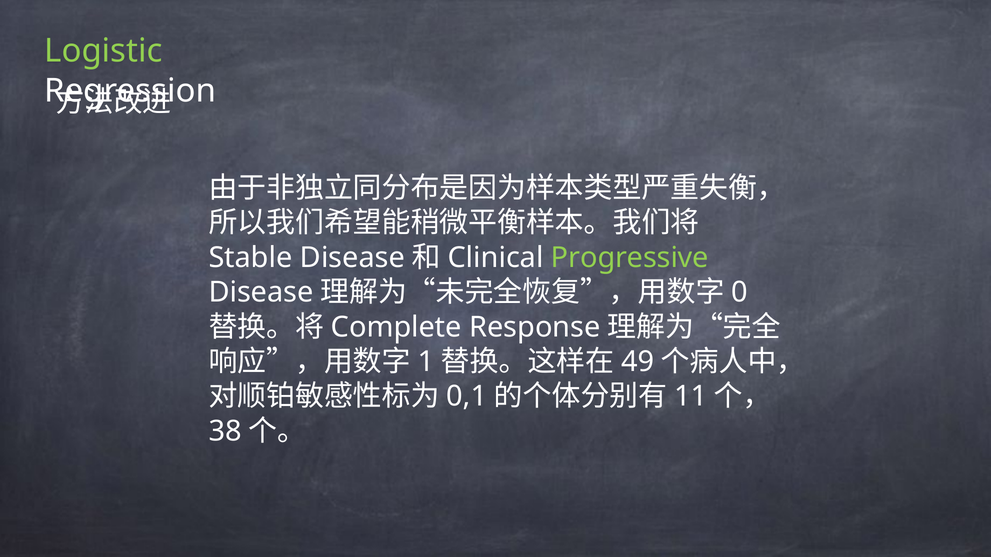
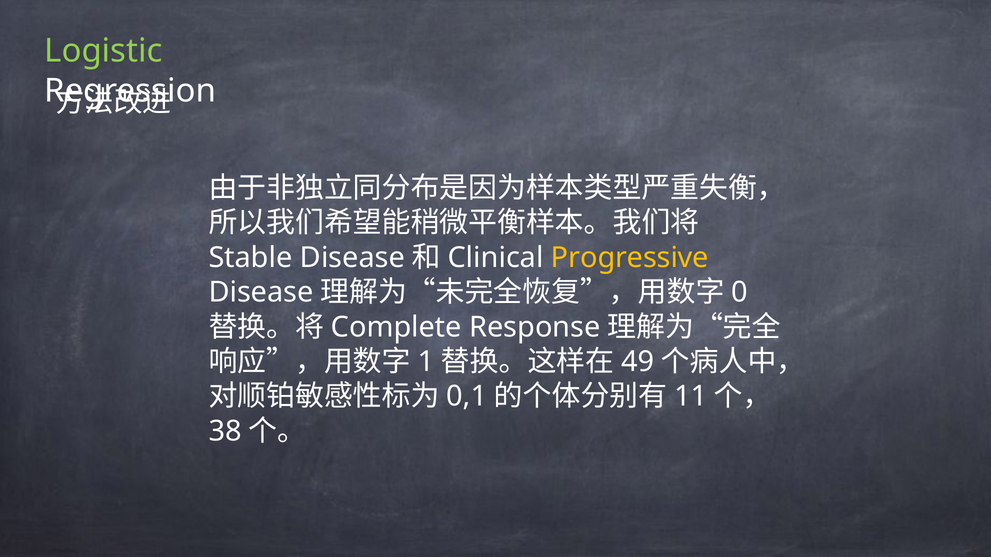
Progressive colour: light green -> yellow
